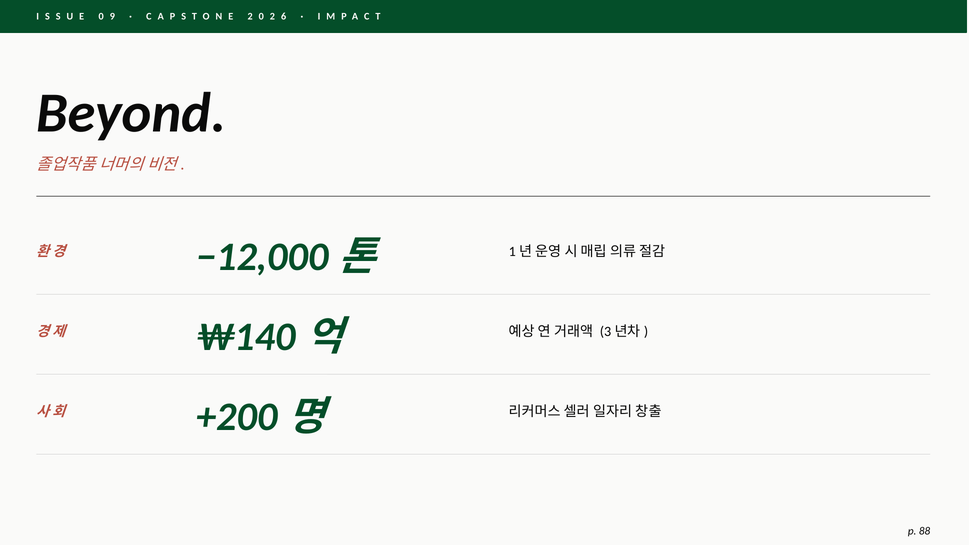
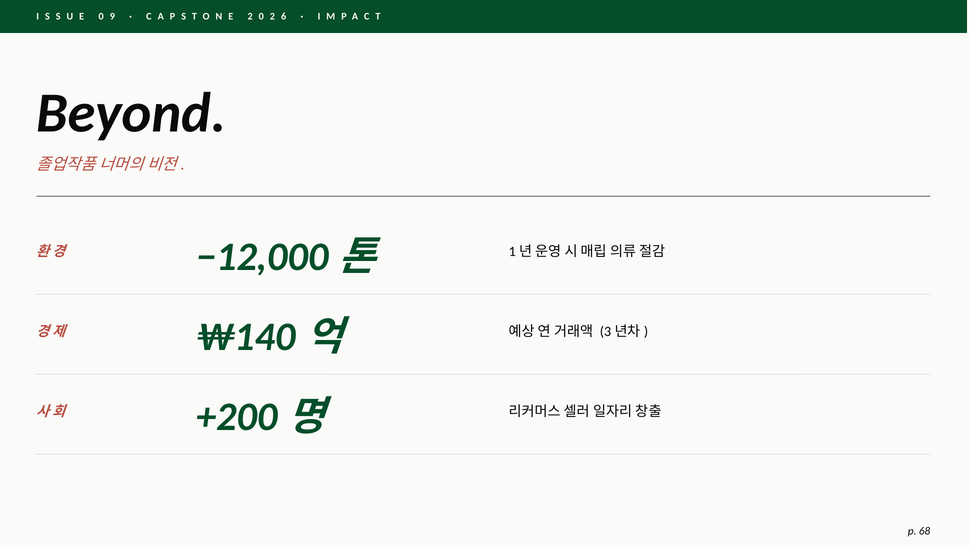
88: 88 -> 68
